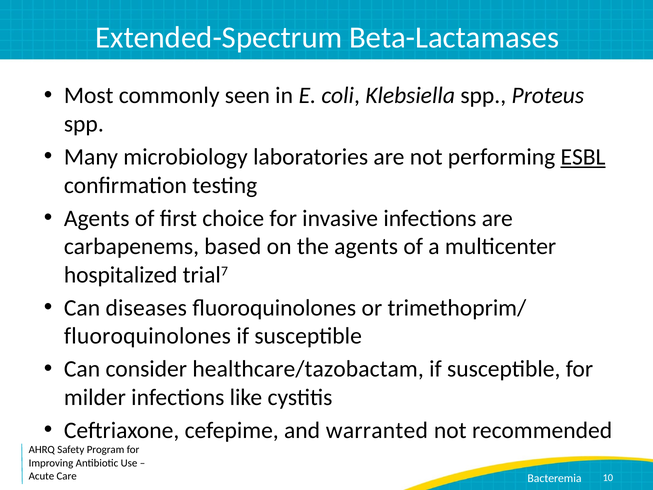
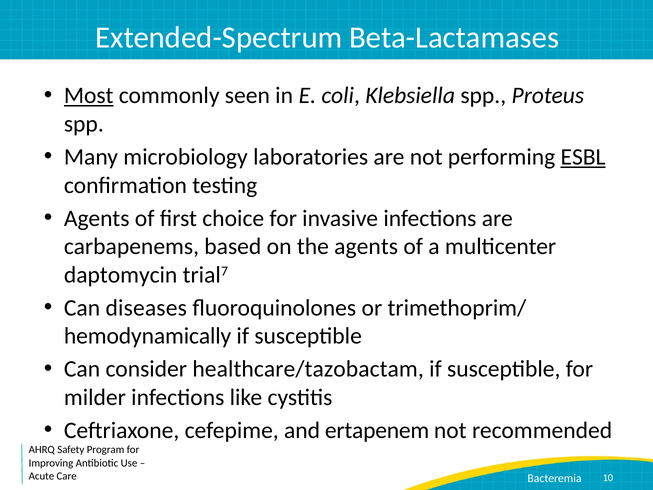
Most underline: none -> present
hospitalized: hospitalized -> daptomycin
fluoroquinolones at (147, 336): fluoroquinolones -> hemodynamically
warranted: warranted -> ertapenem
